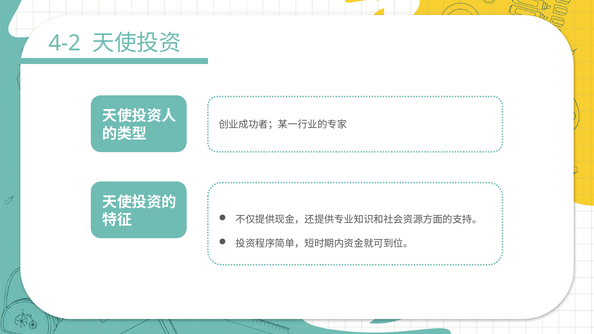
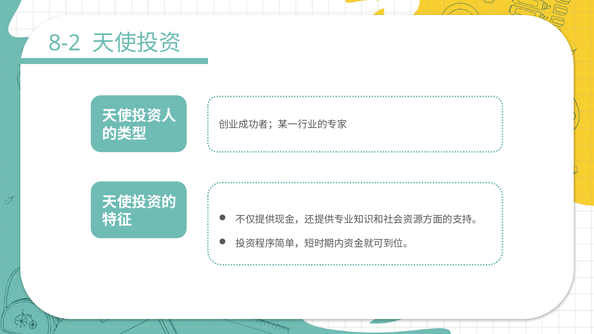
4-2: 4-2 -> 8-2
